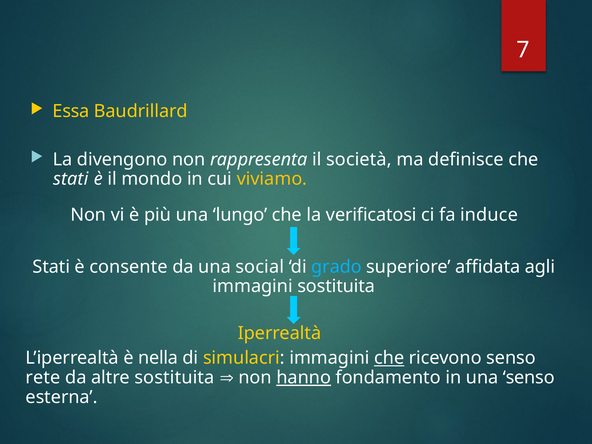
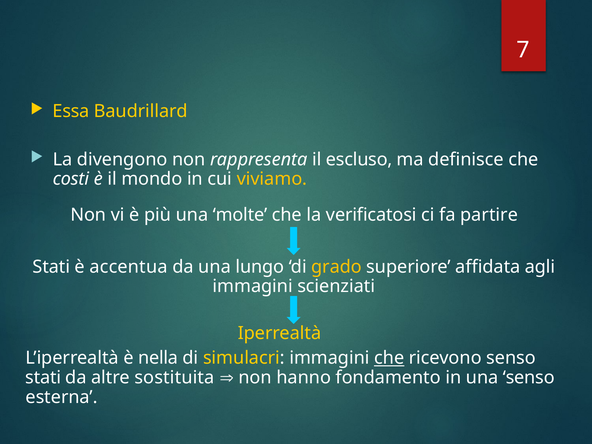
società: società -> escluso
stati at (71, 179): stati -> costi
lungo: lungo -> molte
induce: induce -> partire
consente: consente -> accentua
social: social -> lungo
grado colour: light blue -> yellow
immagini sostituita: sostituita -> scienziati
rete at (43, 378): rete -> stati
hanno underline: present -> none
